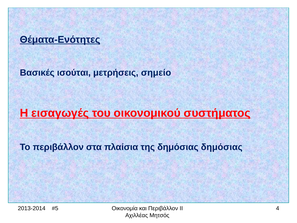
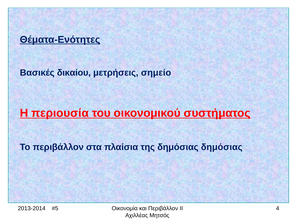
ισούται: ισούται -> δικαίου
εισαγωγές: εισαγωγές -> περιουσία
